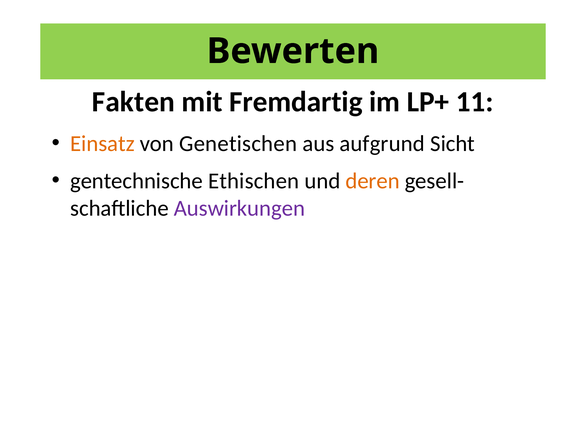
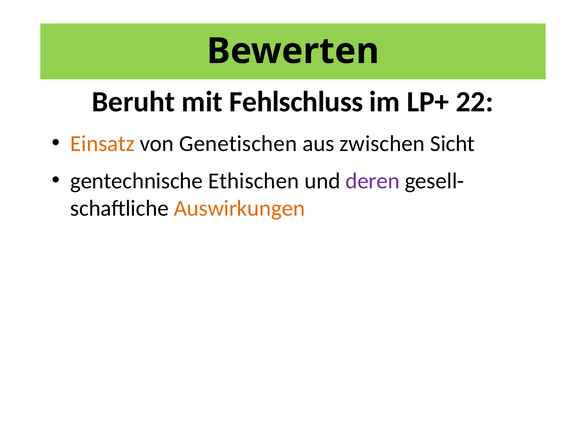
Fakten: Fakten -> Beruht
Fremdartig: Fremdartig -> Fehlschluss
11: 11 -> 22
aufgrund: aufgrund -> zwischen
deren colour: orange -> purple
Auswirkungen colour: purple -> orange
